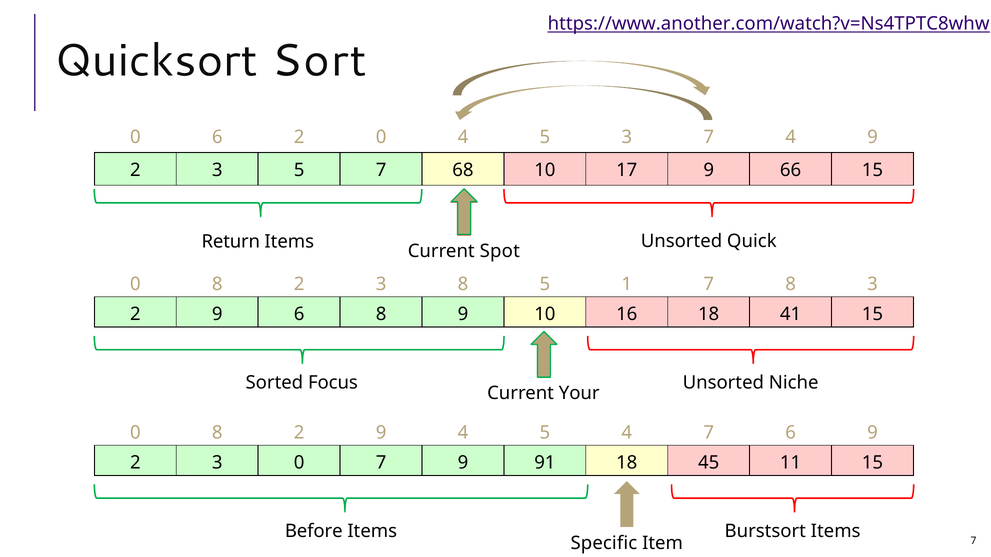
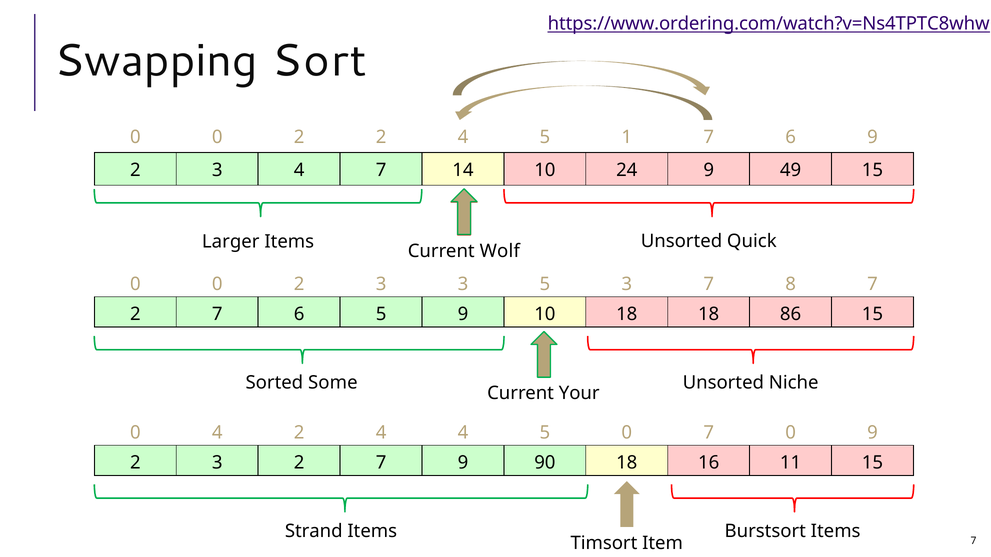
https://www.another.com/watch?v=Ns4TPTC8whw: https://www.another.com/watch?v=Ns4TPTC8whw -> https://www.ordering.com/watch?v=Ns4TPTC8whw
Quicksort: Quicksort -> Swapping
6 at (217, 137): 6 -> 0
2 0: 0 -> 2
5 3: 3 -> 1
4 at (791, 137): 4 -> 6
3 5: 5 -> 4
68: 68 -> 14
17: 17 -> 24
66: 66 -> 49
Return: Return -> Larger
Spot: Spot -> Wolf
8 at (217, 284): 8 -> 0
3 8: 8 -> 3
5 1: 1 -> 3
8 3: 3 -> 7
9 at (217, 314): 9 -> 7
6 8: 8 -> 5
10 16: 16 -> 18
41: 41 -> 86
Focus: Focus -> Some
8 at (217, 433): 8 -> 4
9 at (381, 433): 9 -> 4
5 4: 4 -> 0
7 6: 6 -> 0
3 0: 0 -> 2
91: 91 -> 90
45: 45 -> 16
Before: Before -> Strand
Specific: Specific -> Timsort
